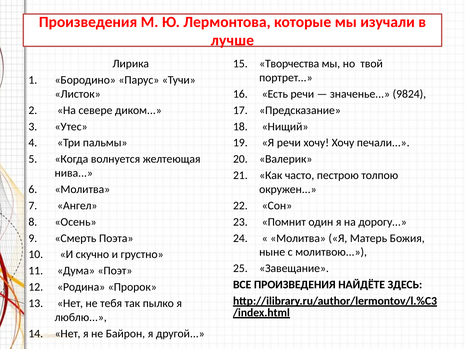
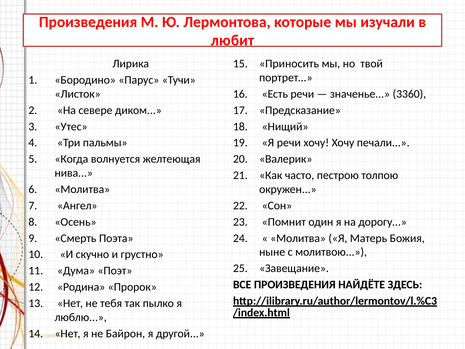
лучше: лучше -> любит
Творчества: Творчества -> Приносить
9824: 9824 -> 3360
